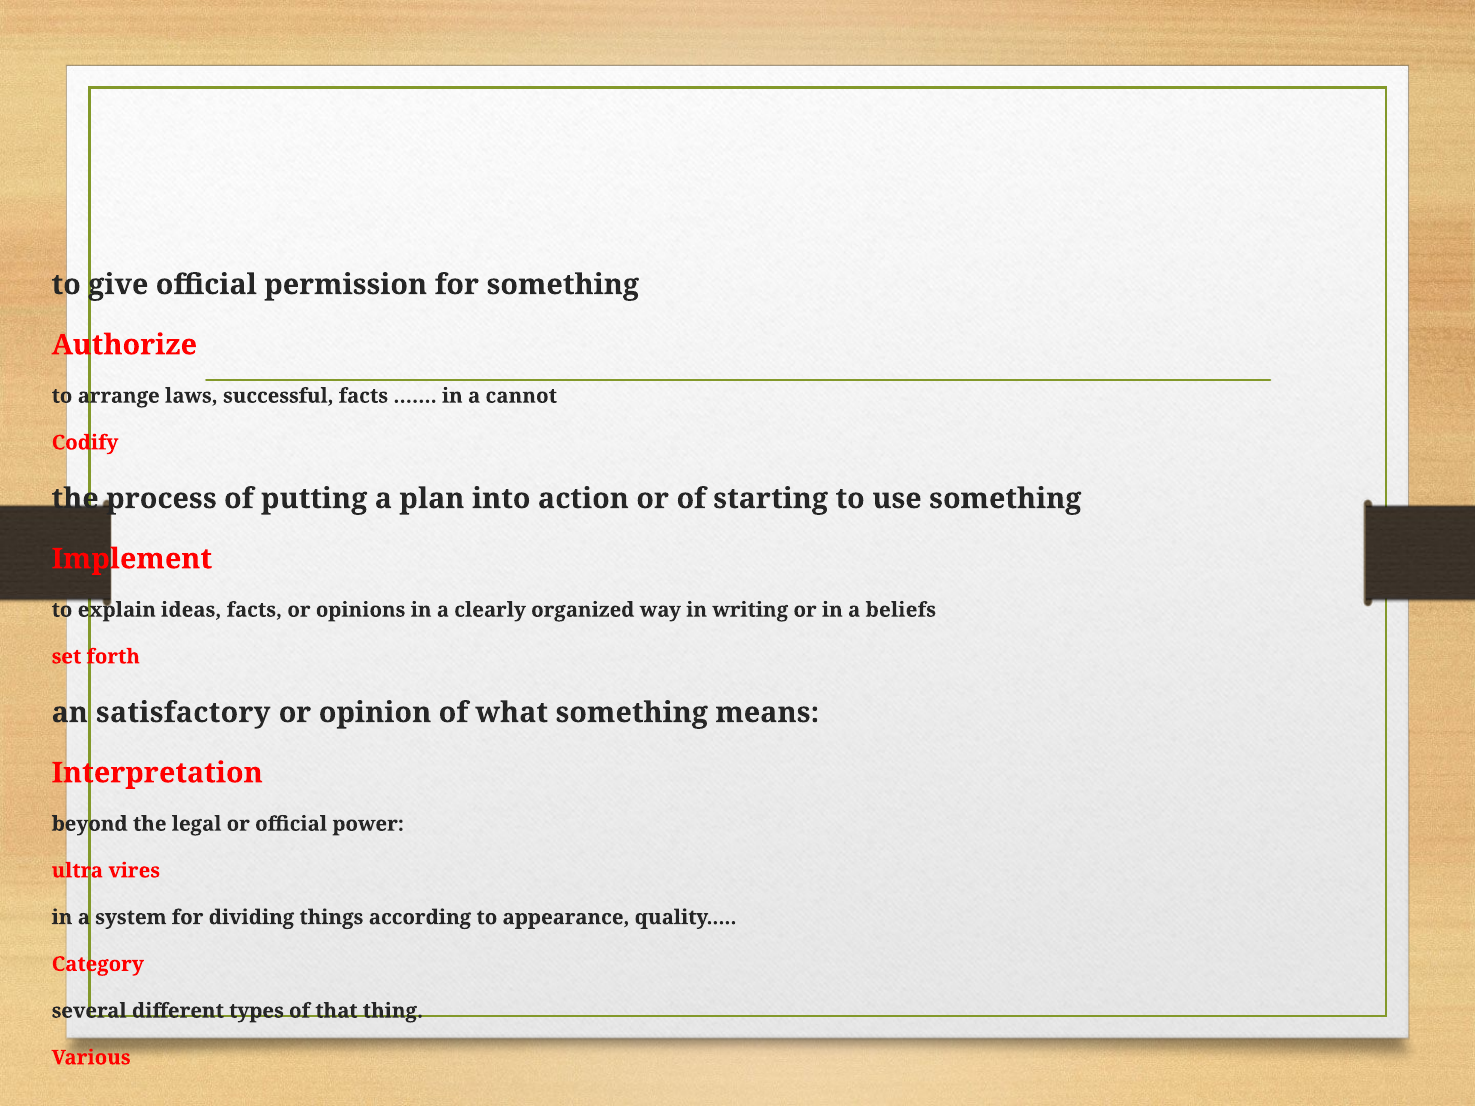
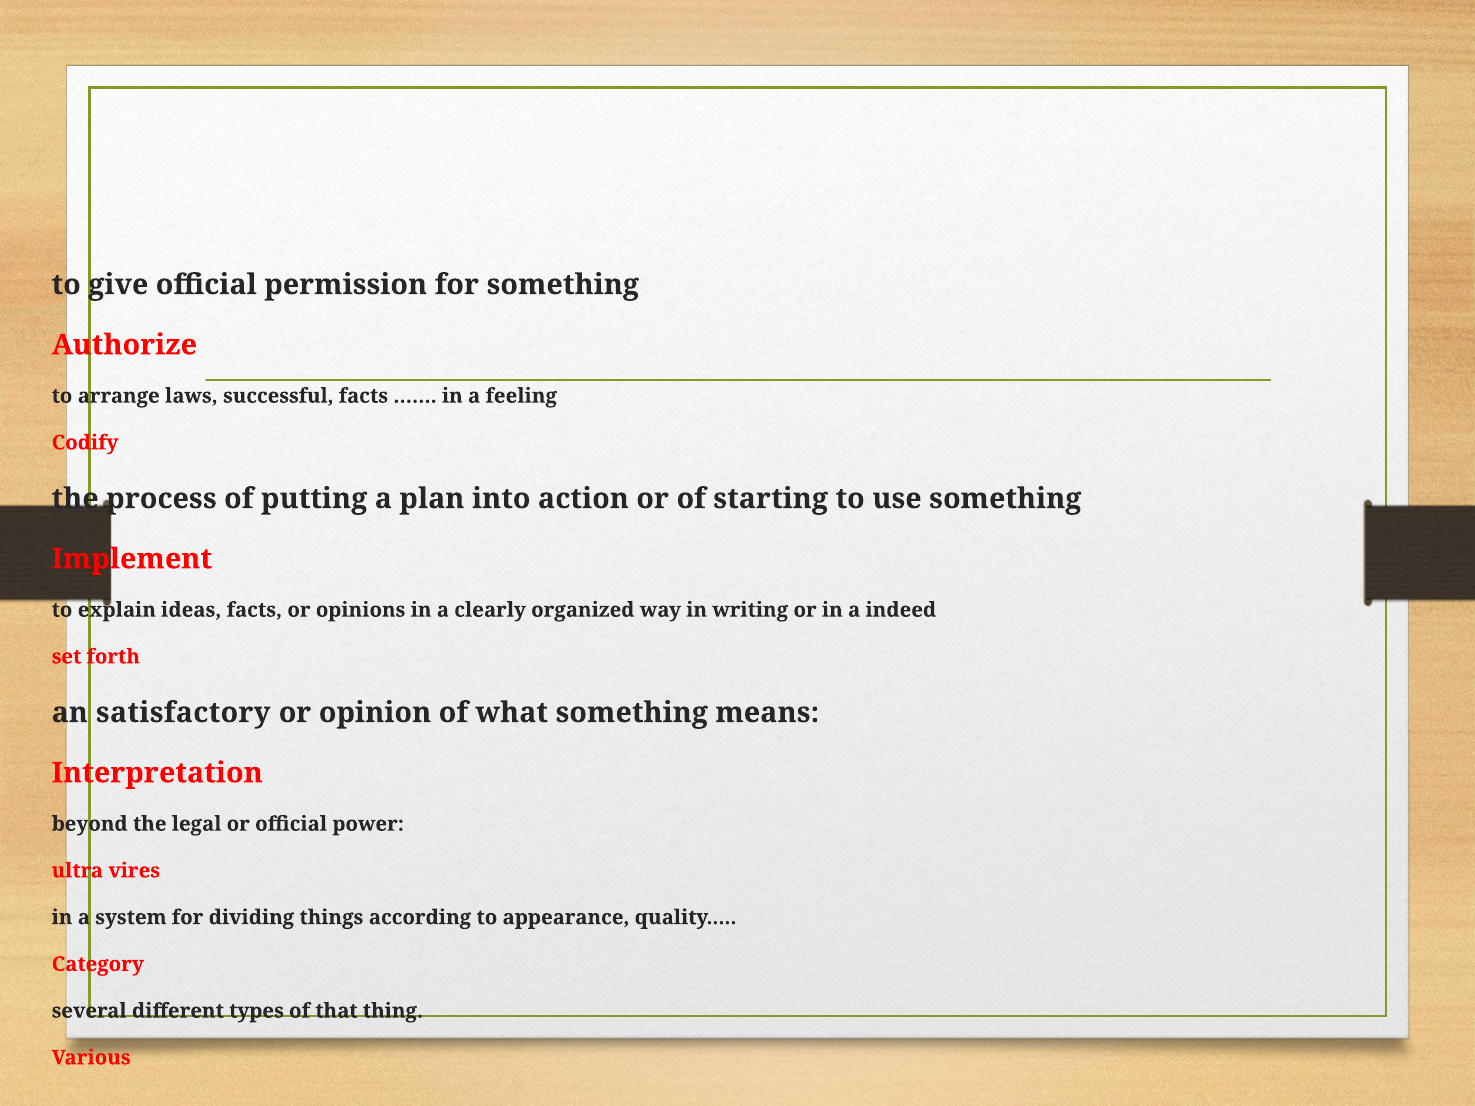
cannot: cannot -> feeling
beliefs: beliefs -> indeed
